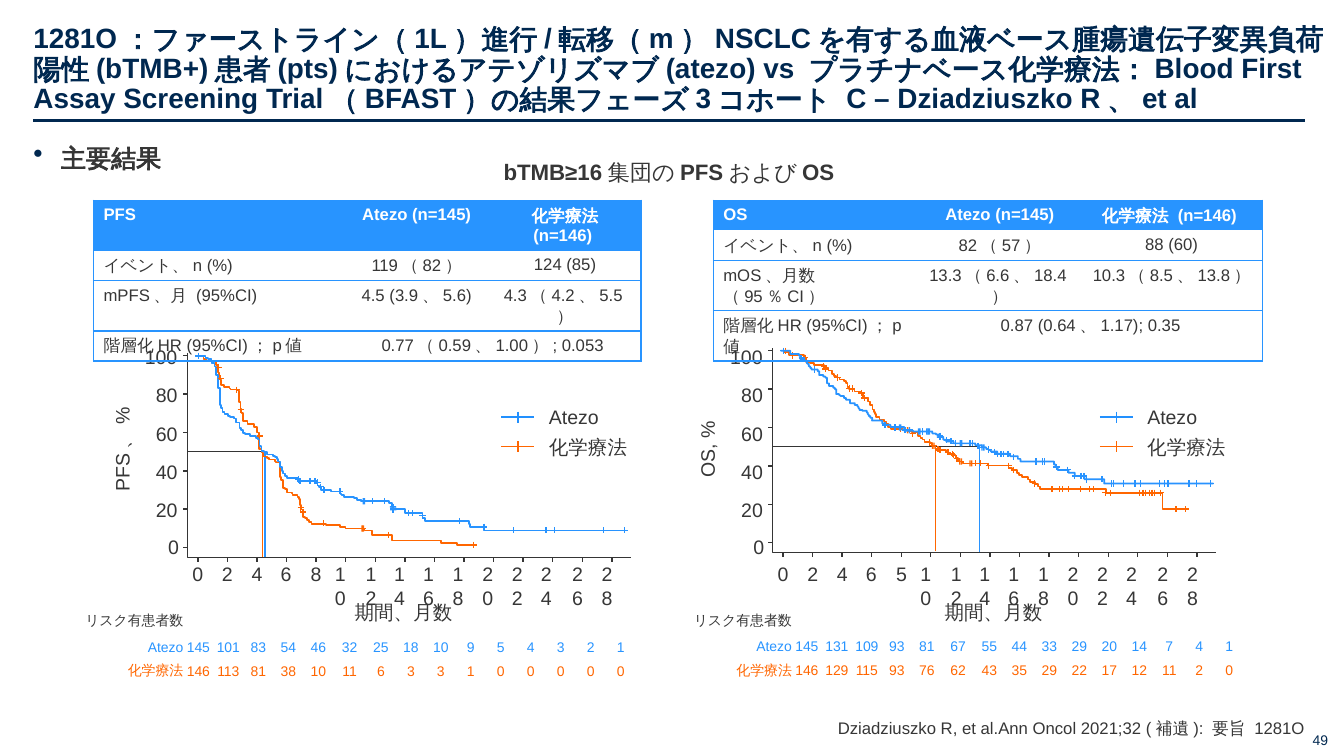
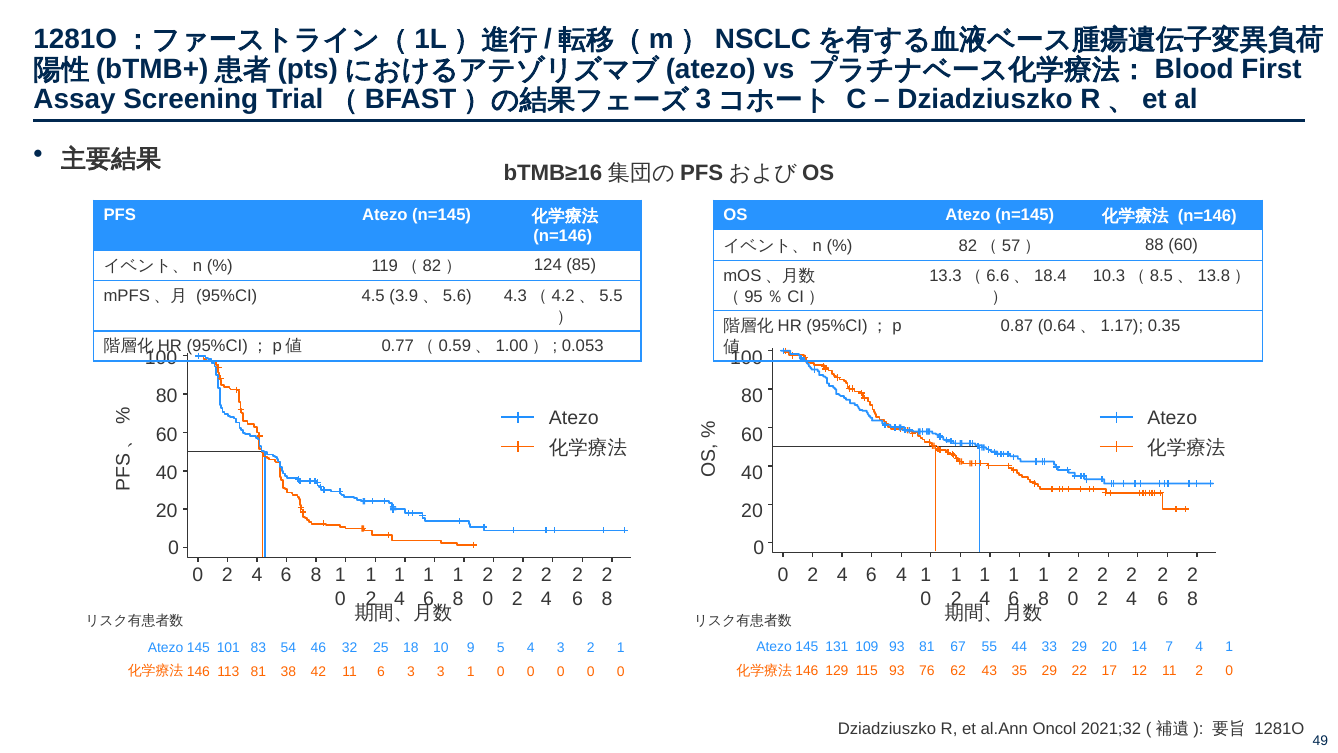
6 5: 5 -> 4
38 10: 10 -> 42
